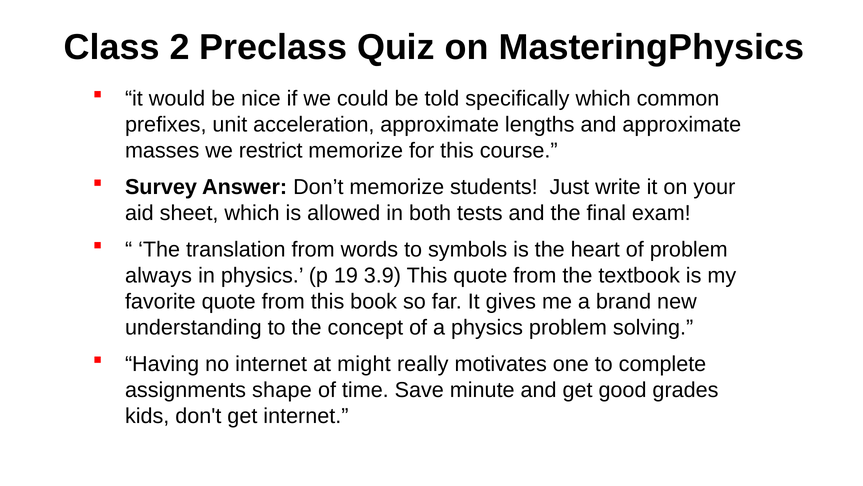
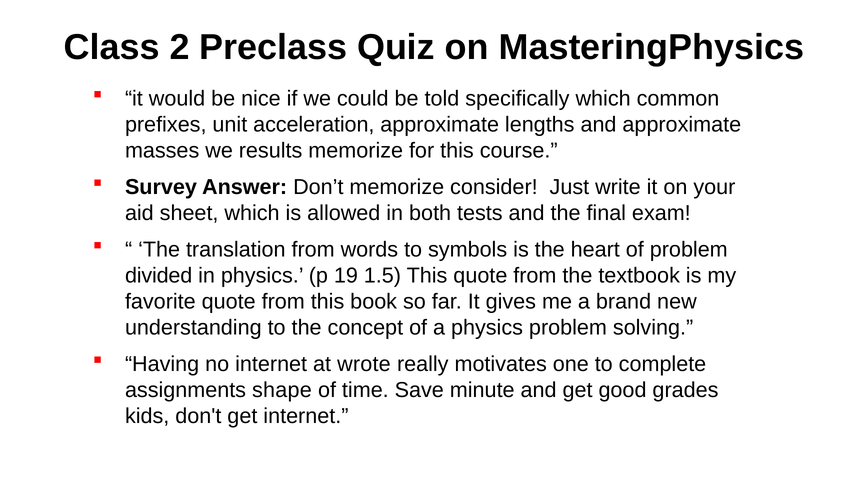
restrict: restrict -> results
students: students -> consider
always: always -> divided
3.9: 3.9 -> 1.5
might: might -> wrote
